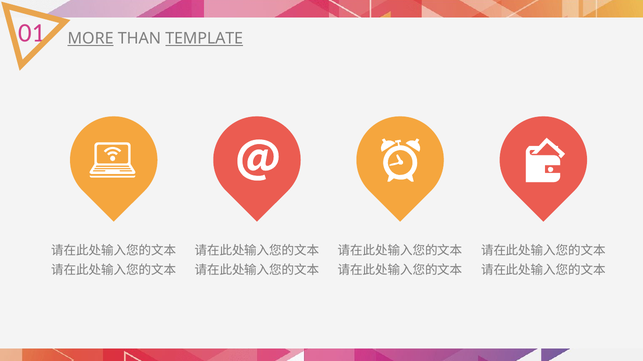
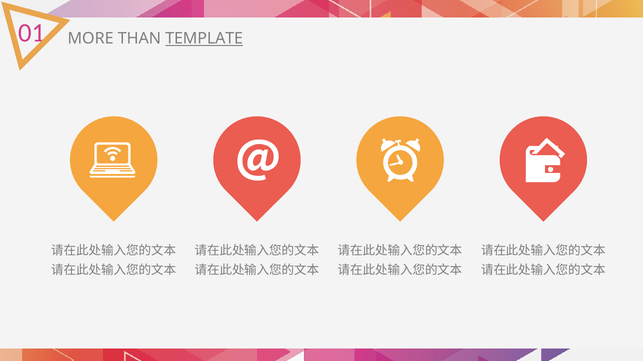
MORE underline: present -> none
